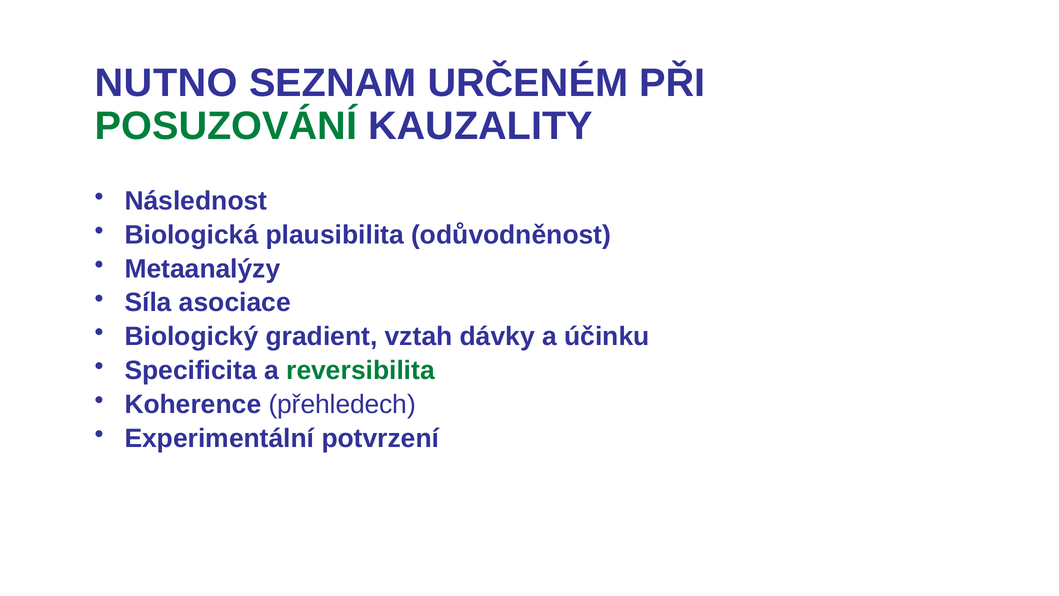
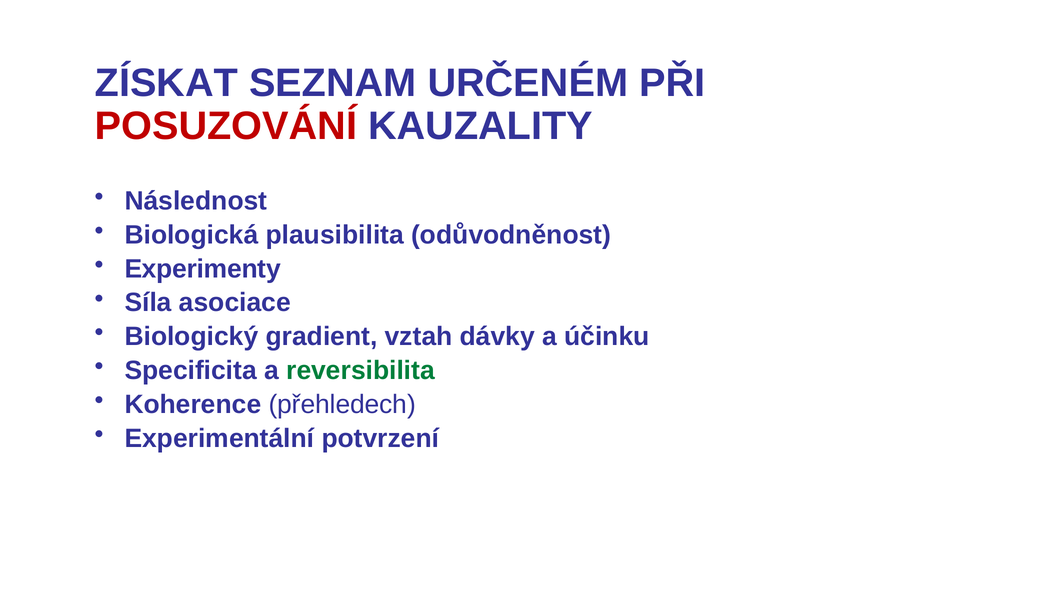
NUTNO: NUTNO -> ZÍSKAT
POSUZOVÁNÍ colour: green -> red
Metaanalýzy: Metaanalýzy -> Experimenty
